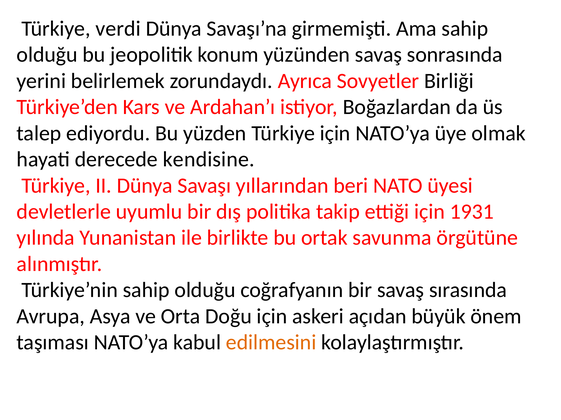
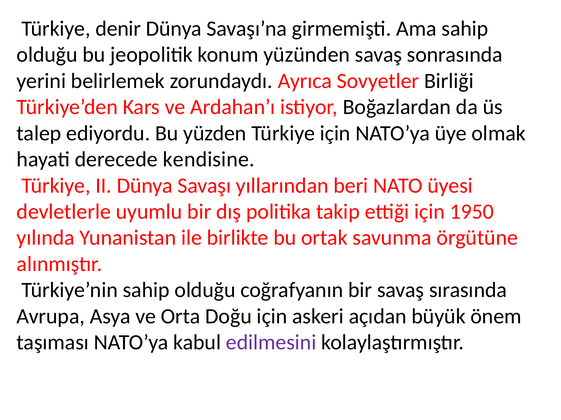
verdi: verdi -> denir
1931: 1931 -> 1950
edilmesini colour: orange -> purple
